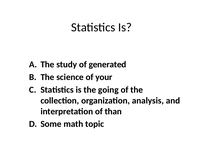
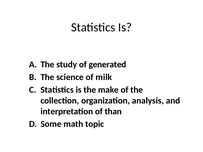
your: your -> milk
going: going -> make
